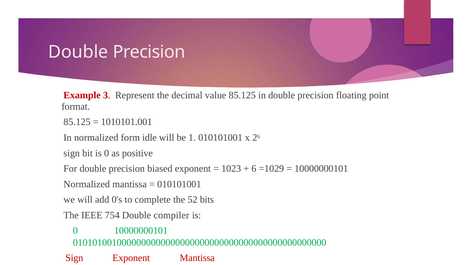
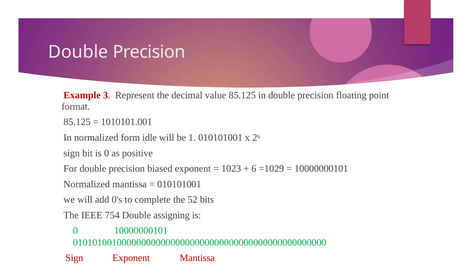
compiler: compiler -> assigning
